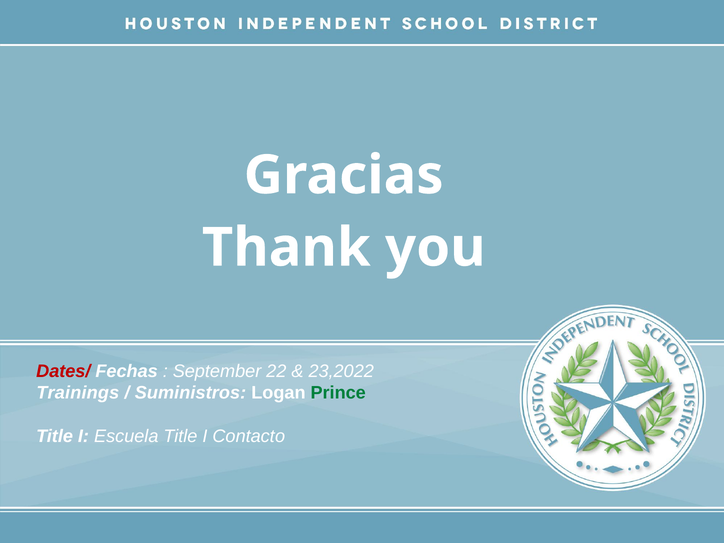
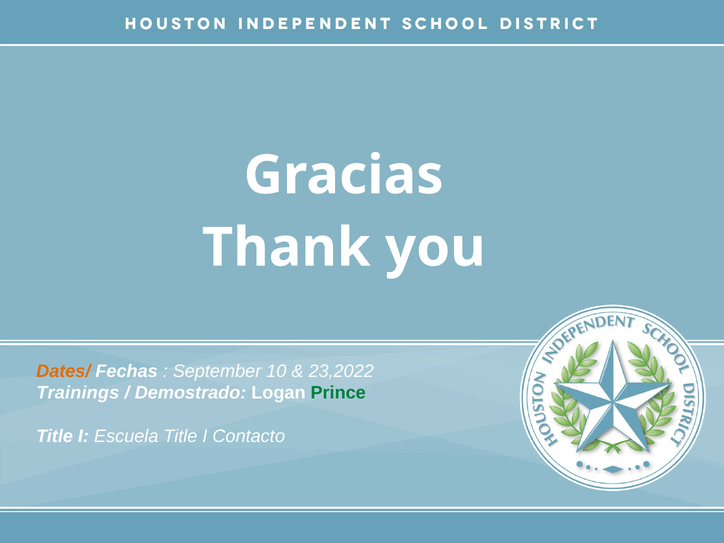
Dates/ colour: red -> orange
22: 22 -> 10
Suministros: Suministros -> Demostrado
